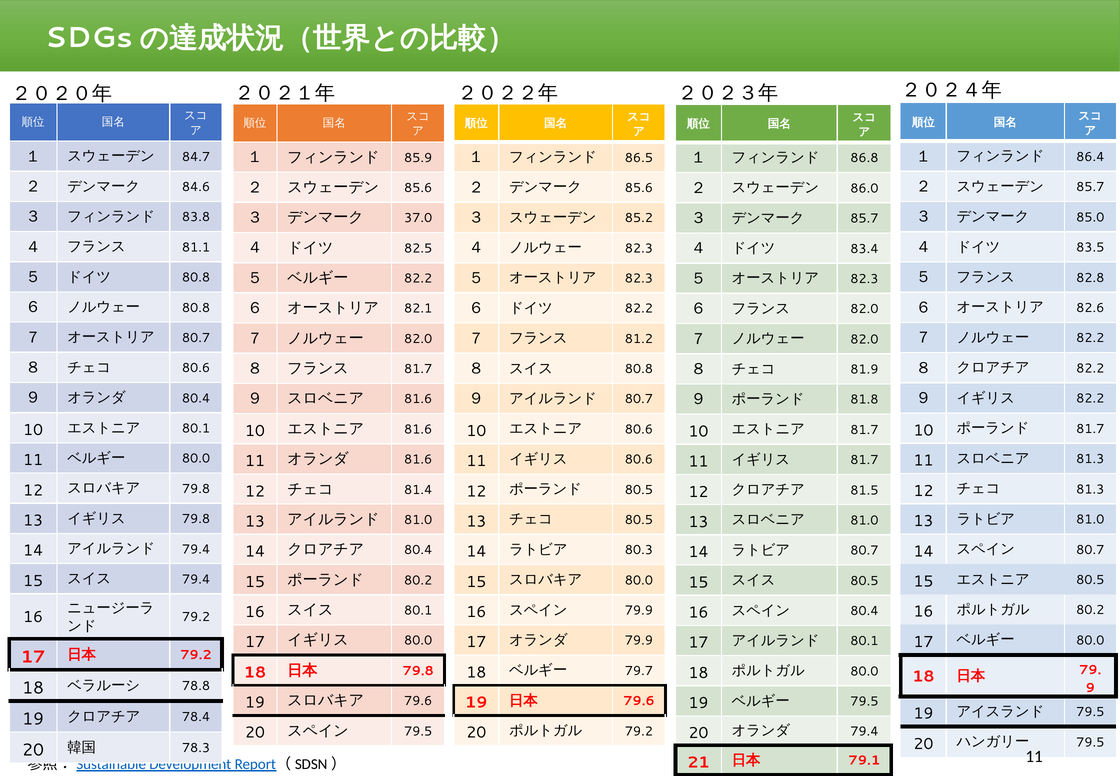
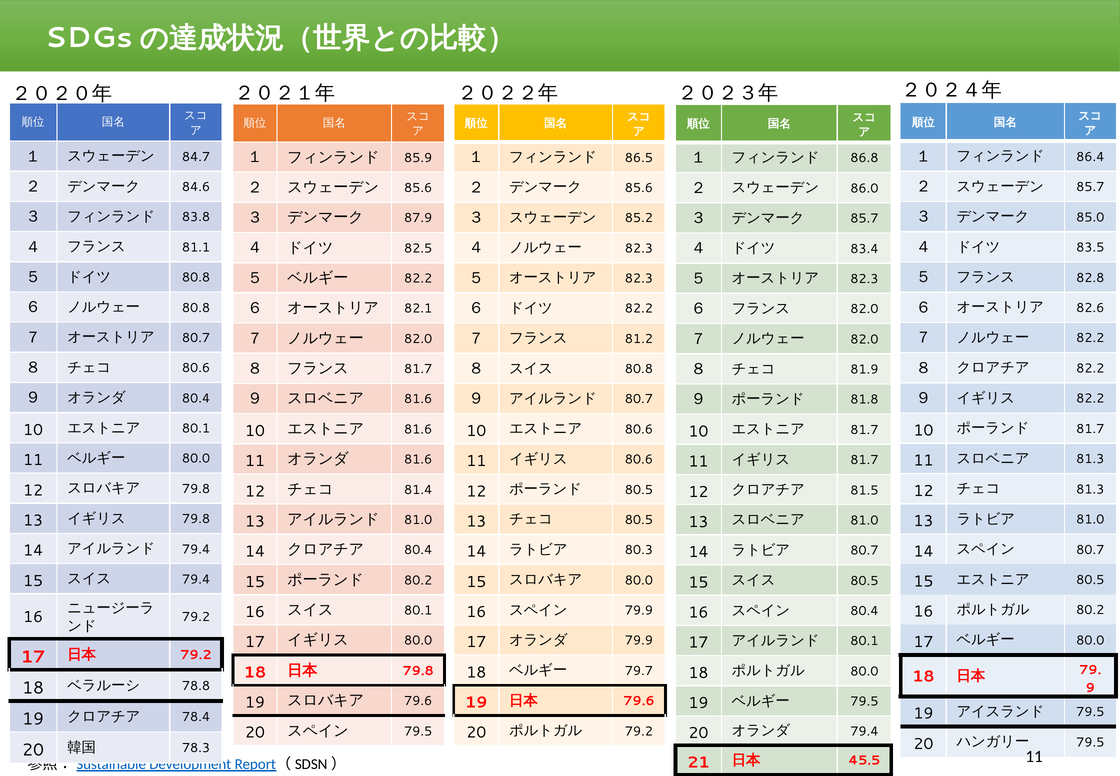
37.0: 37.0 -> 87.9
79.1: 79.1 -> 45.5
